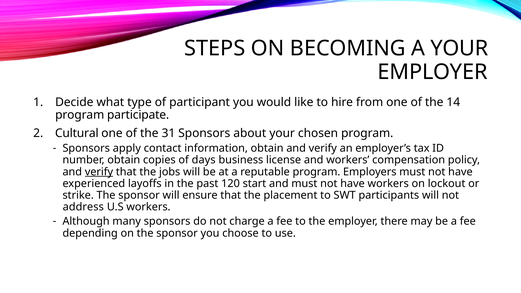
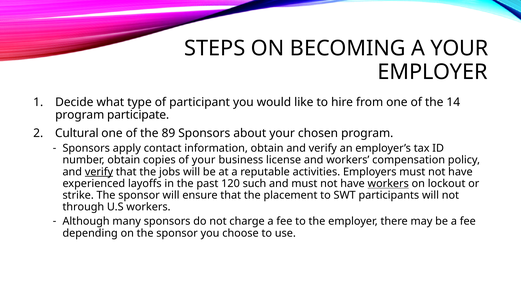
31: 31 -> 89
of days: days -> your
reputable program: program -> activities
start: start -> such
workers at (388, 184) underline: none -> present
address: address -> through
